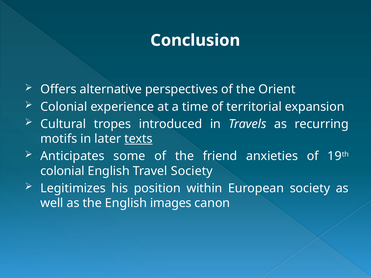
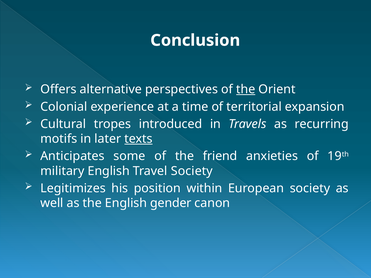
the at (246, 89) underline: none -> present
colonial at (62, 171): colonial -> military
images: images -> gender
